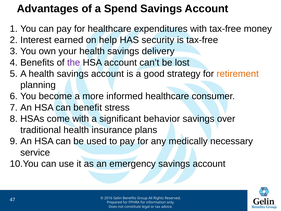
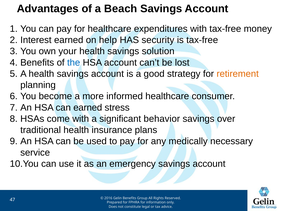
Spend: Spend -> Beach
delivery: delivery -> solution
the colour: purple -> blue
can benefit: benefit -> earned
